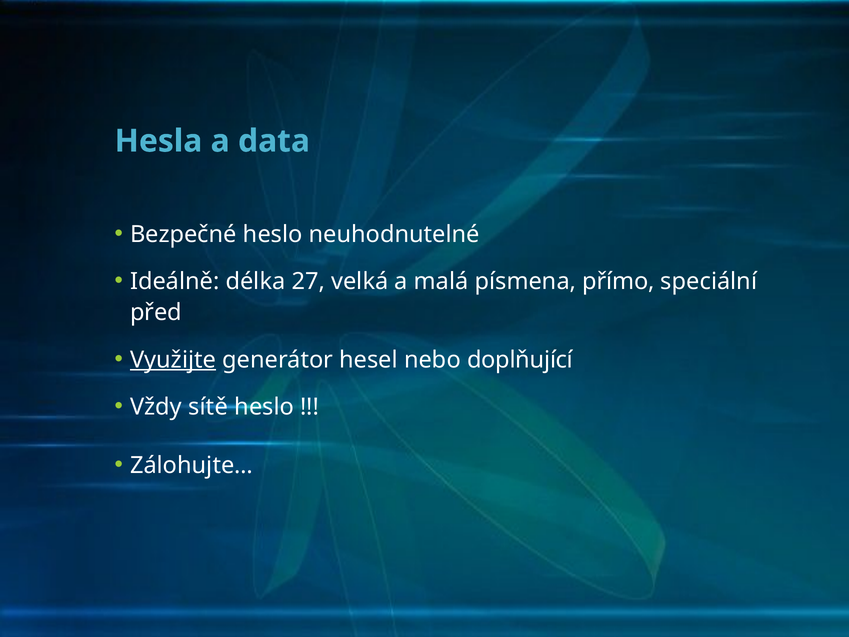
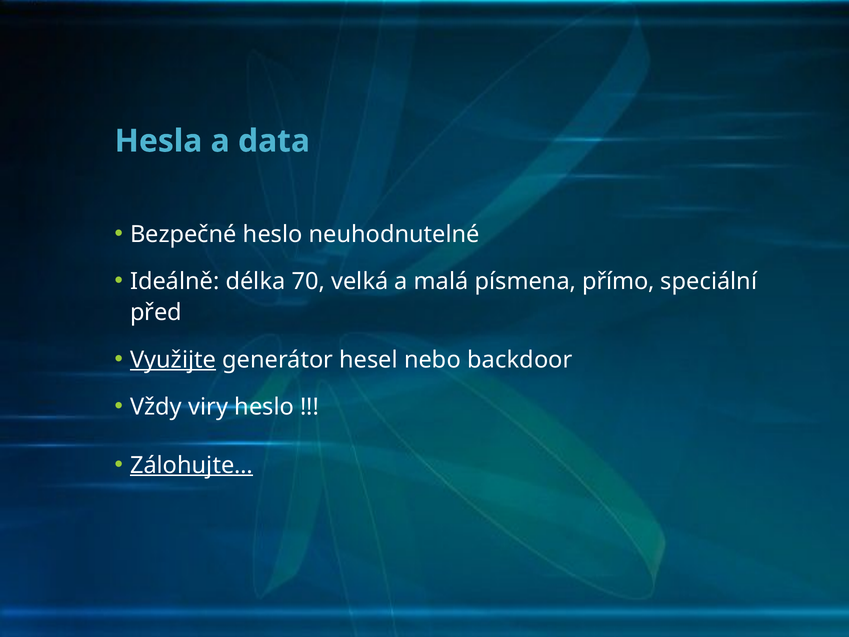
27: 27 -> 70
doplňující: doplňující -> backdoor
sítě: sítě -> viry
Zálohujte… underline: none -> present
